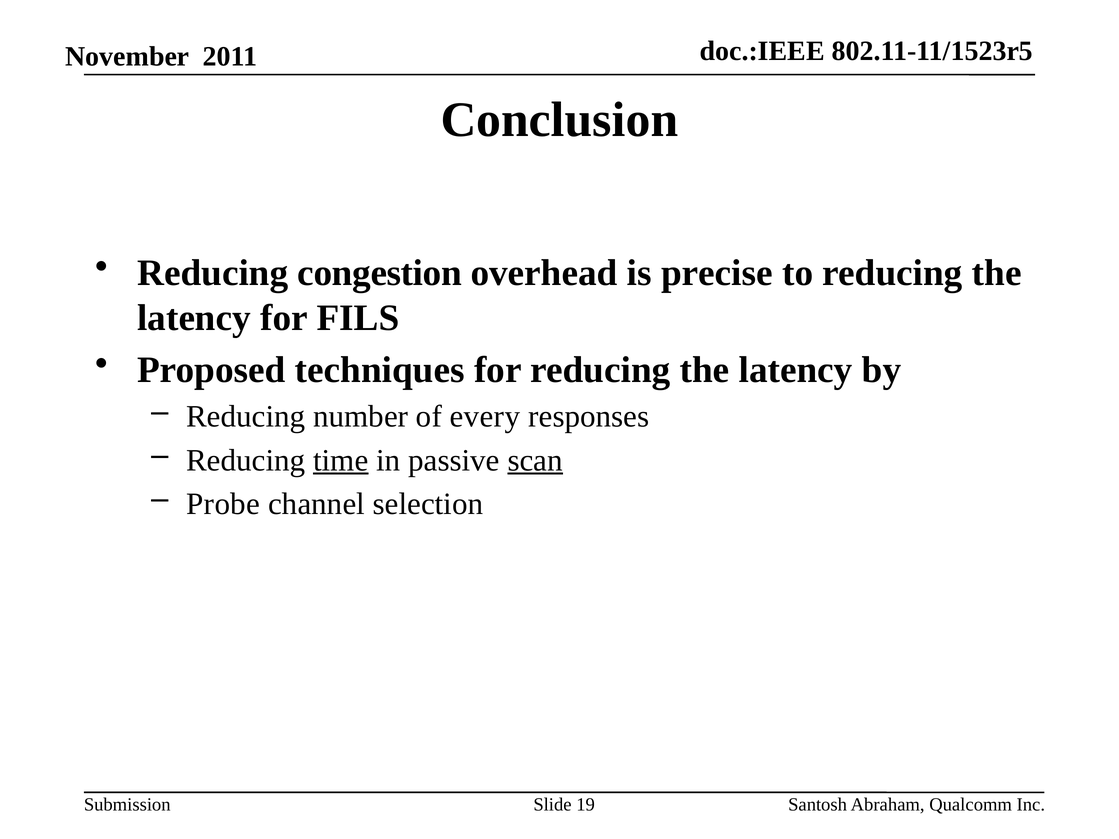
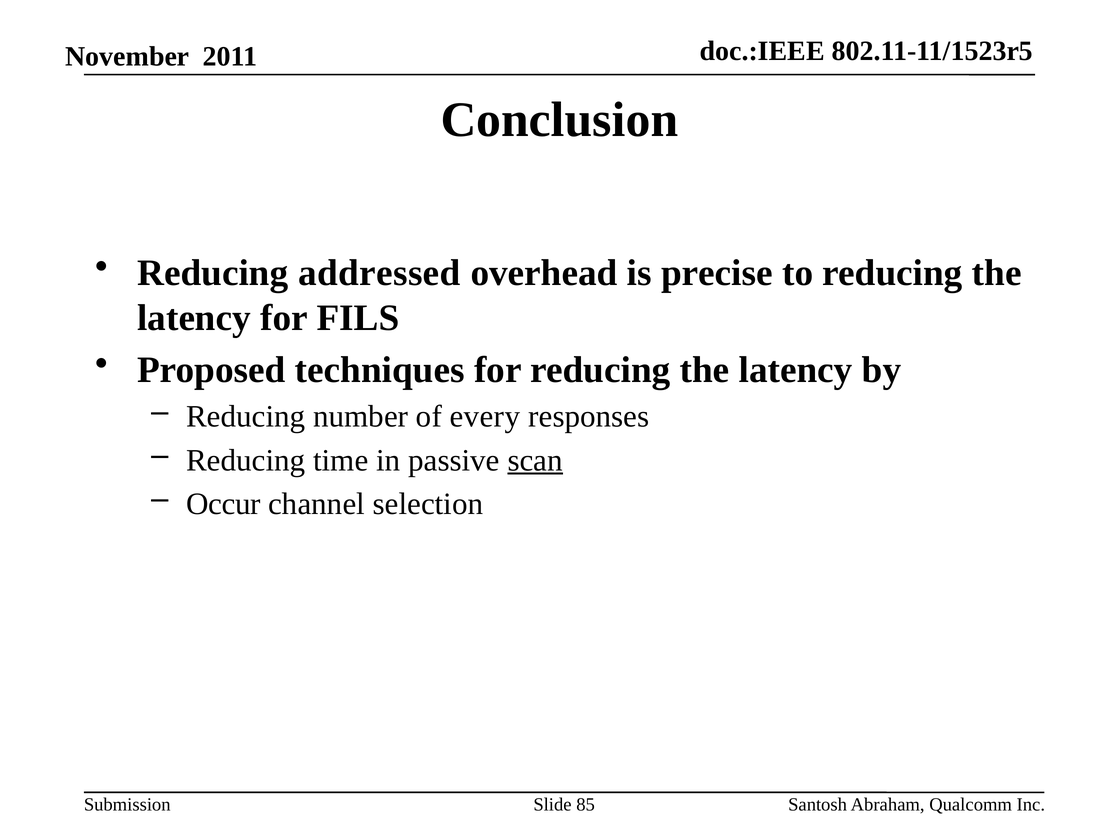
congestion: congestion -> addressed
time underline: present -> none
Probe: Probe -> Occur
19: 19 -> 85
